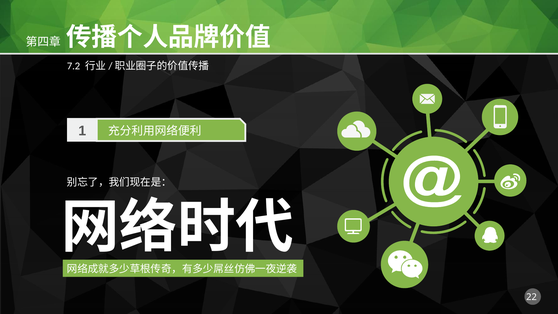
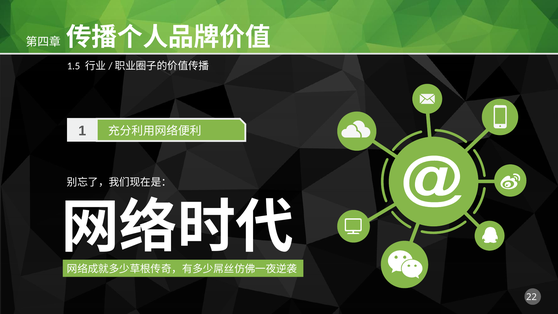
7.2: 7.2 -> 1.5
